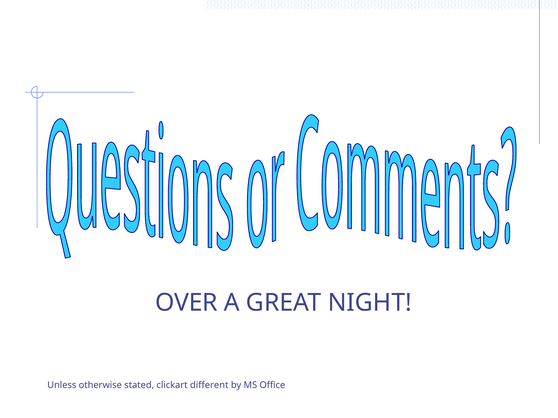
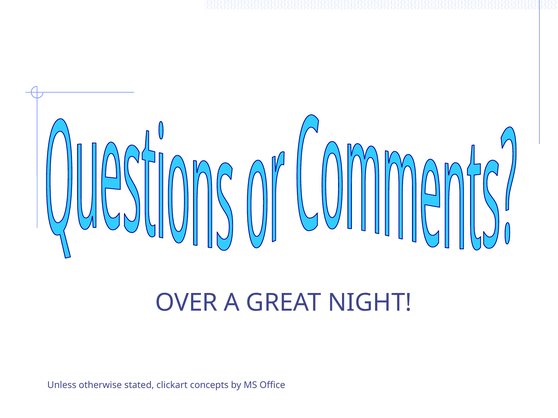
different: different -> concepts
